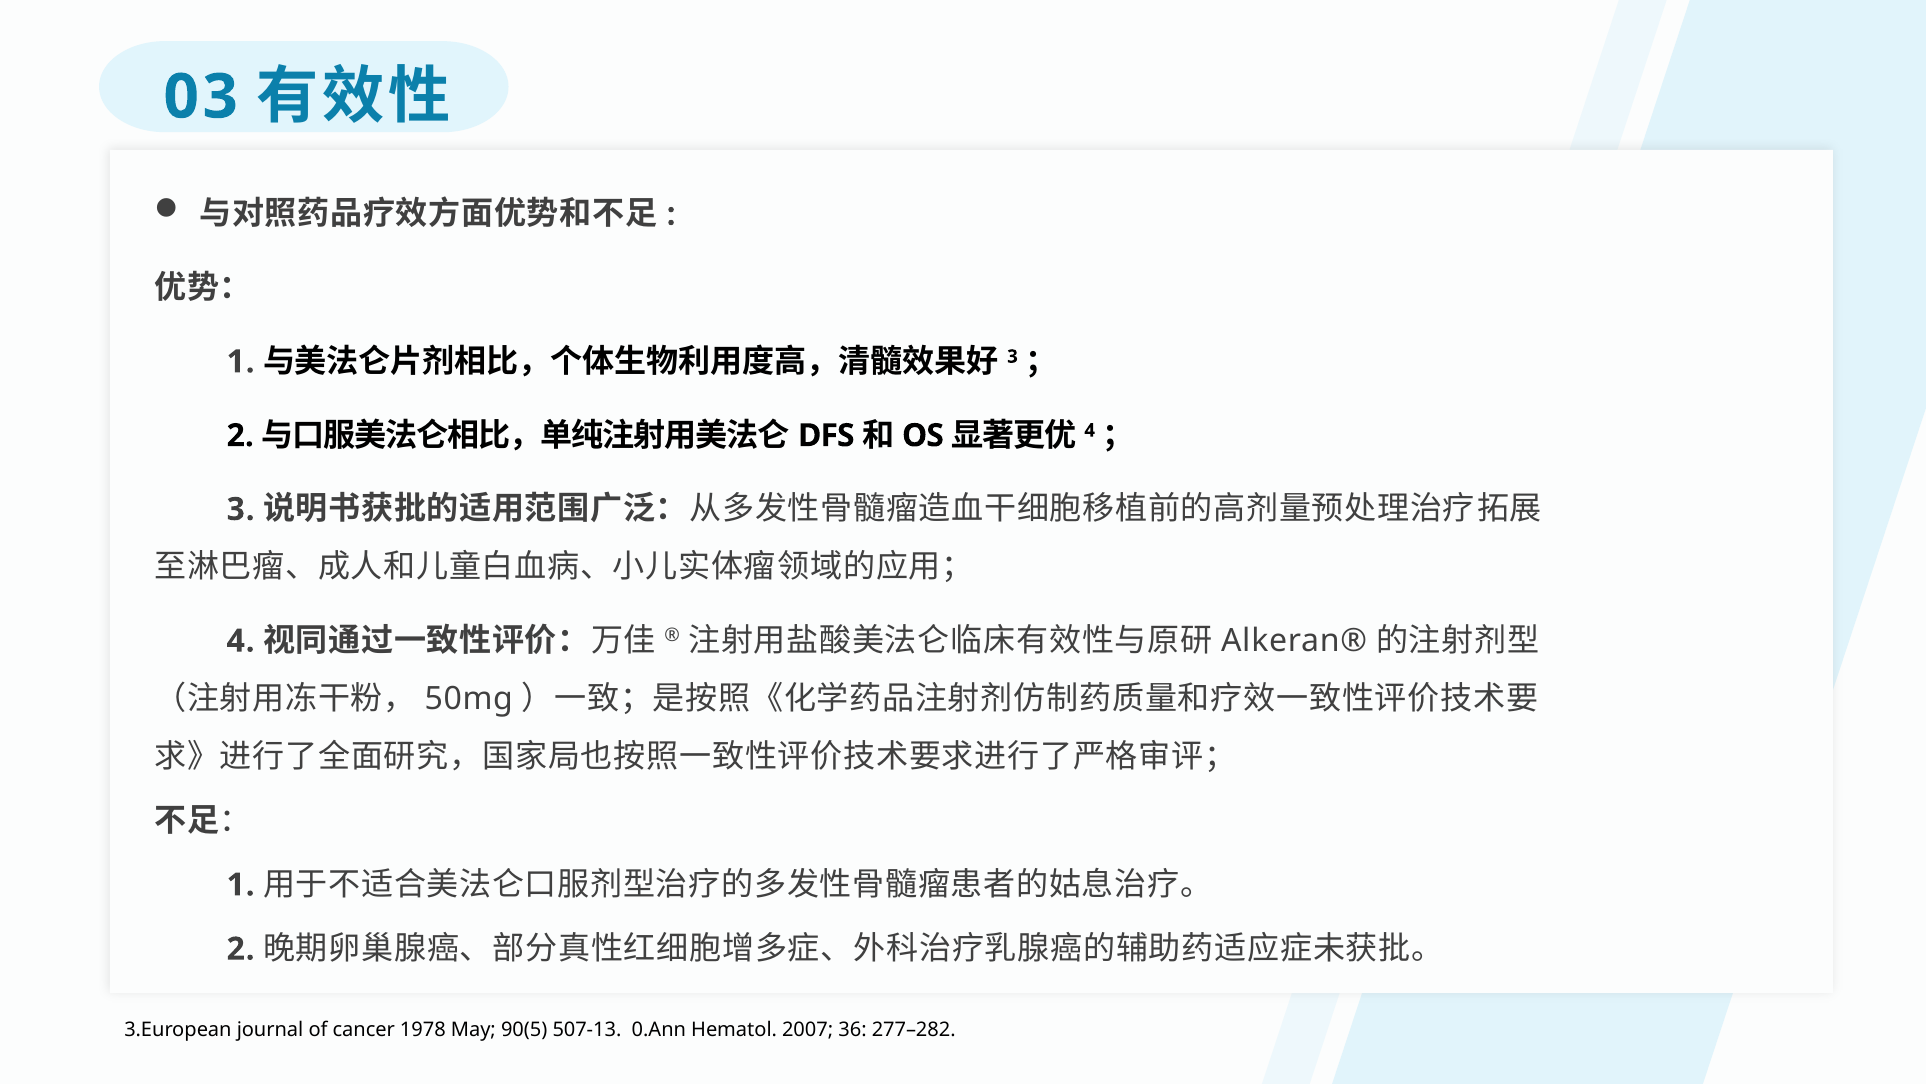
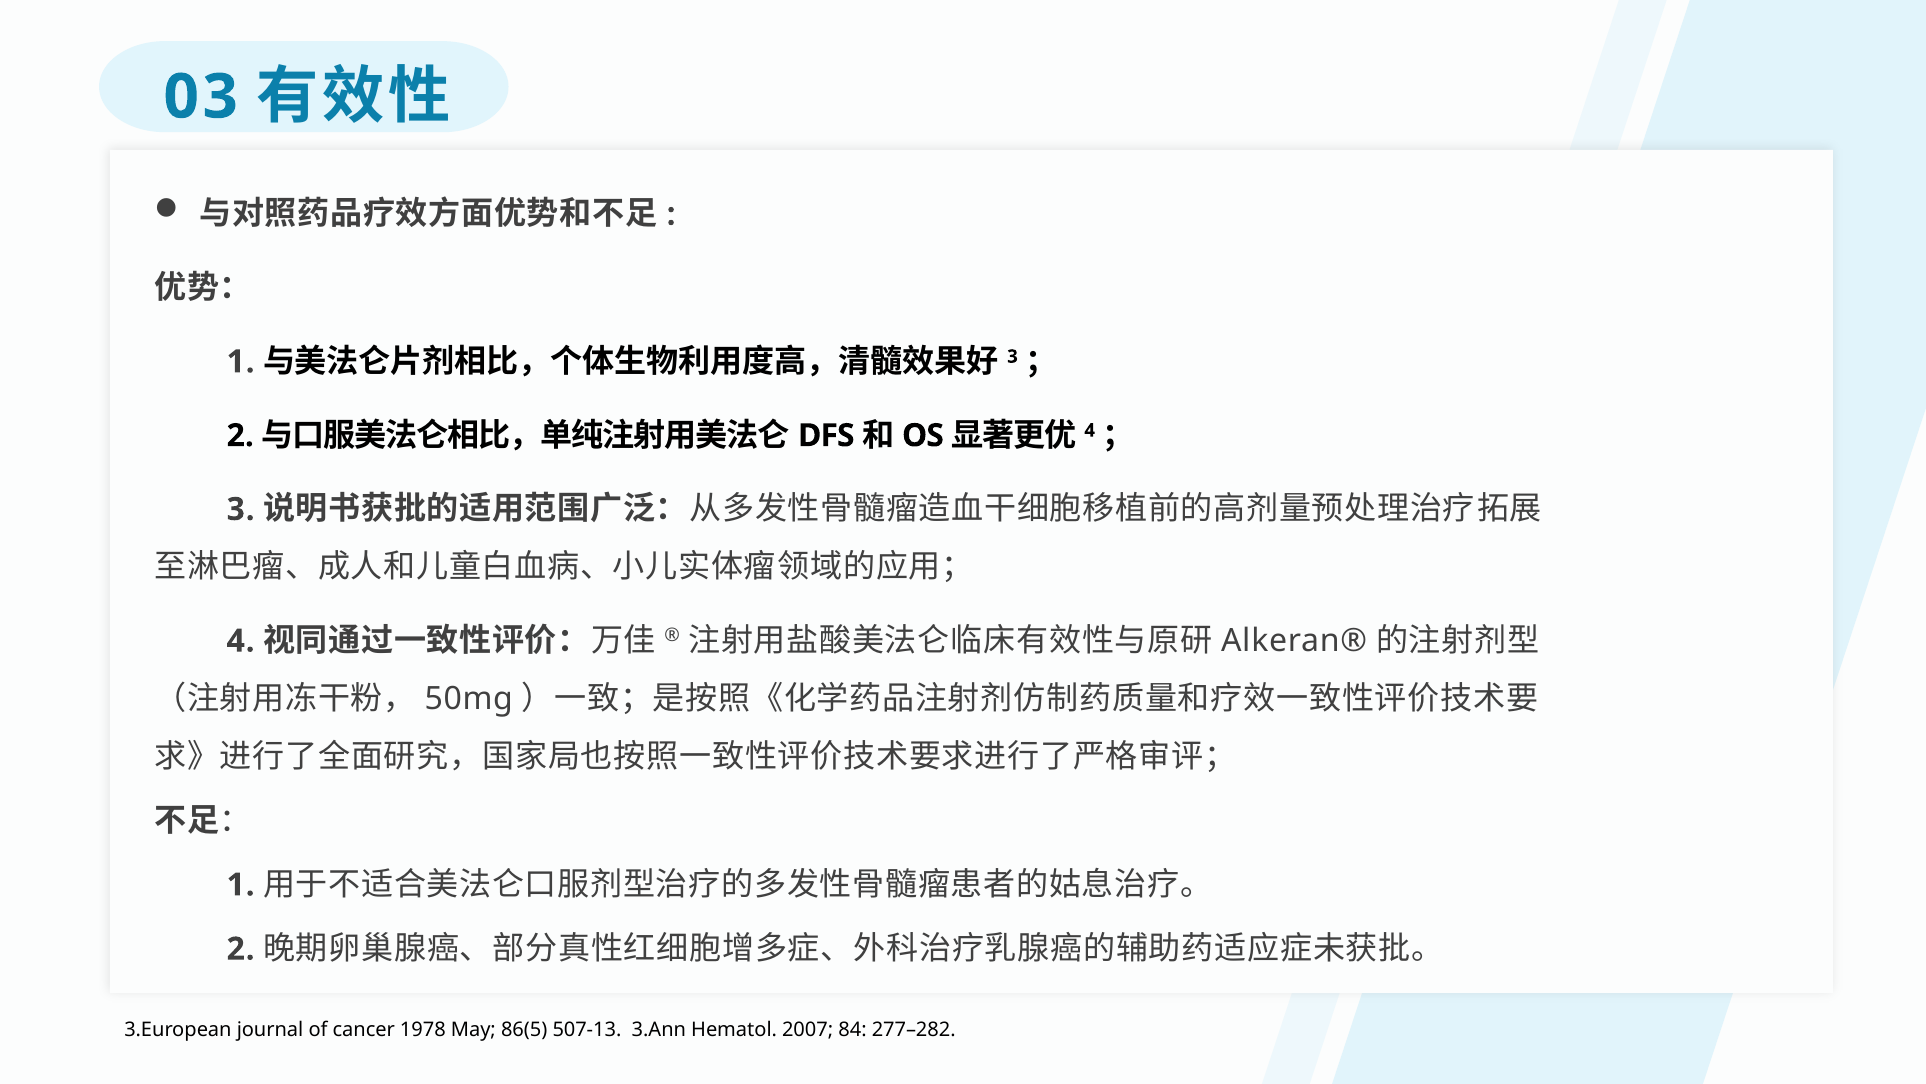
90(5: 90(5 -> 86(5
0.Ann: 0.Ann -> 3.Ann
36: 36 -> 84
